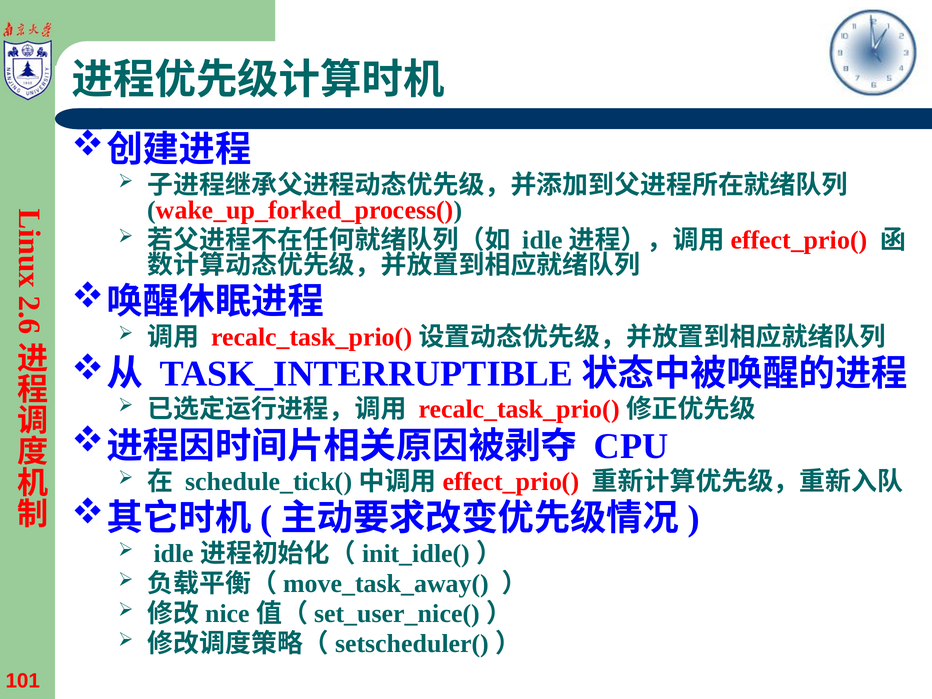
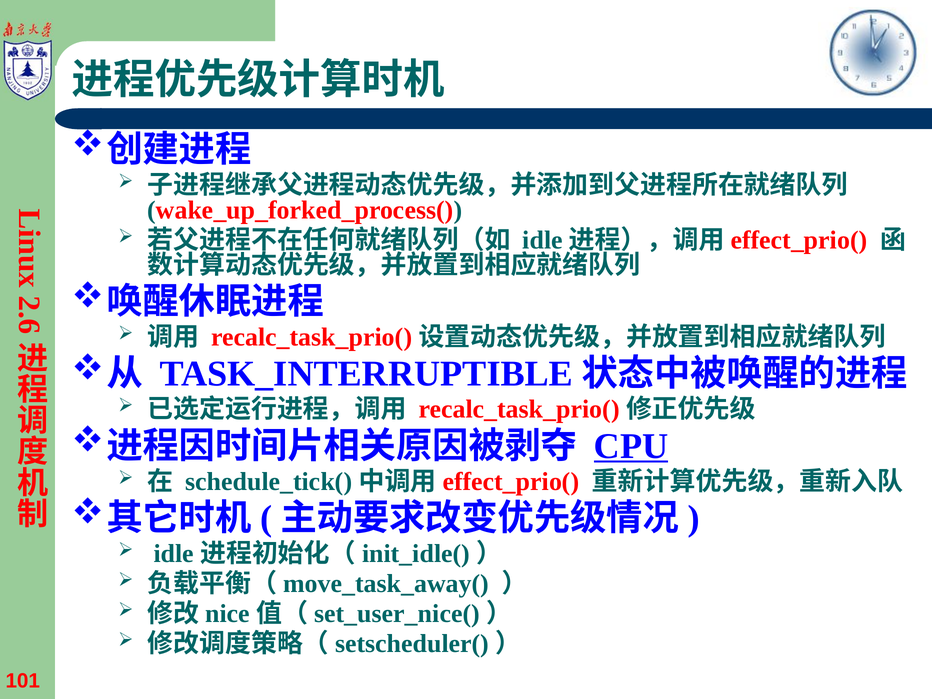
CPU underline: none -> present
